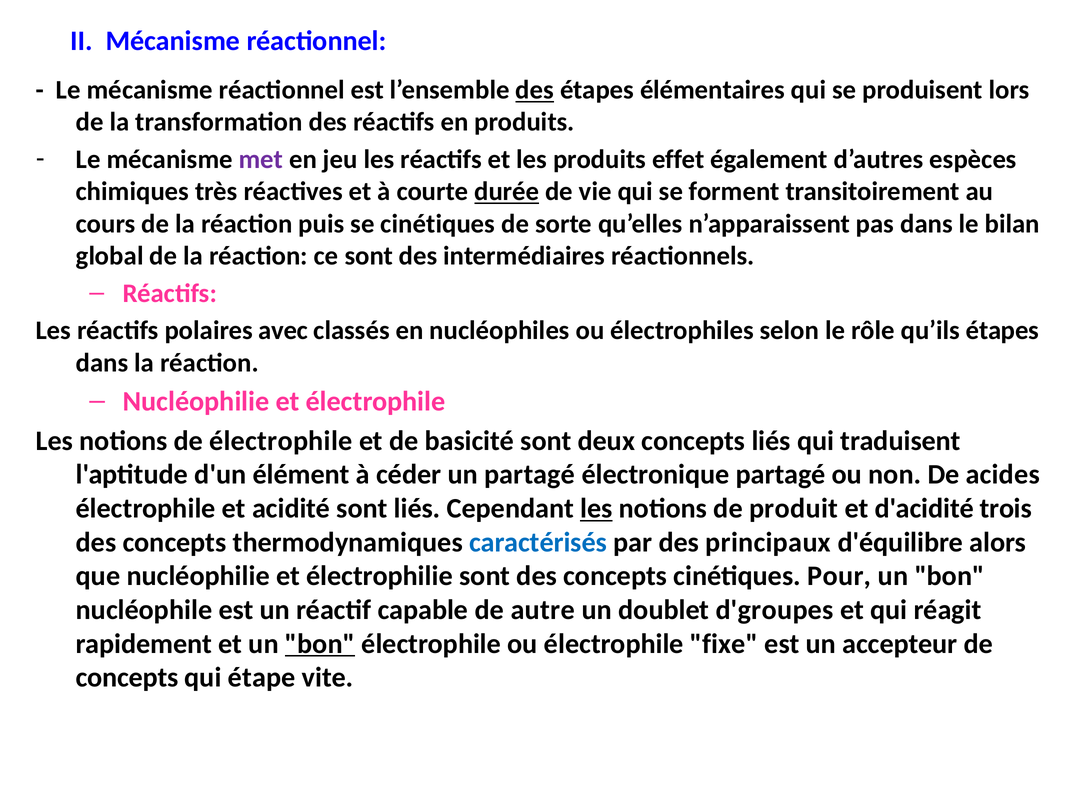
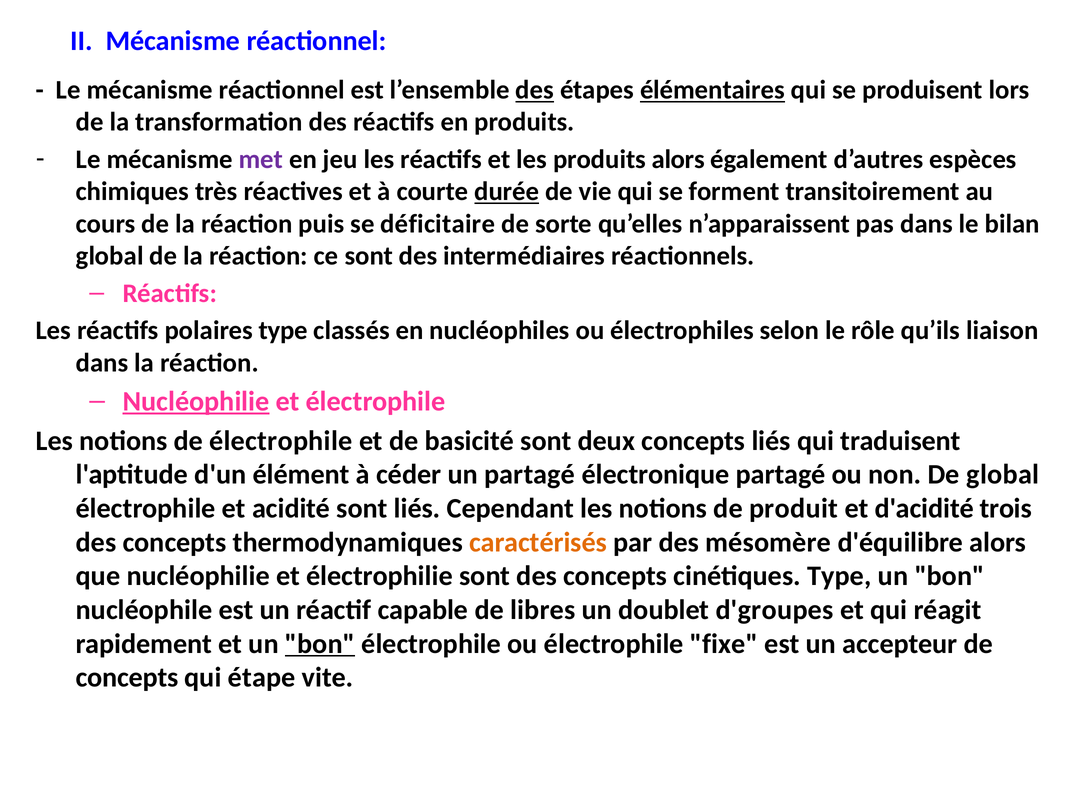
élémentaires underline: none -> present
produits effet: effet -> alors
se cinétiques: cinétiques -> déficitaire
polaires avec: avec -> type
qu’ils étapes: étapes -> liaison
Nucléophilie at (196, 402) underline: none -> present
De acides: acides -> global
les at (596, 509) underline: present -> none
caractérisés colour: blue -> orange
principaux: principaux -> mésomère
cinétiques Pour: Pour -> Type
autre: autre -> libres
